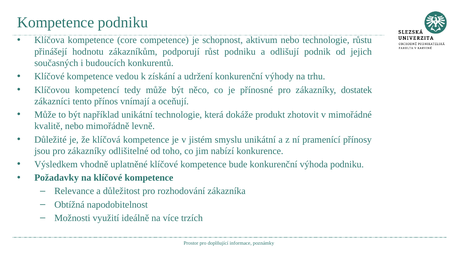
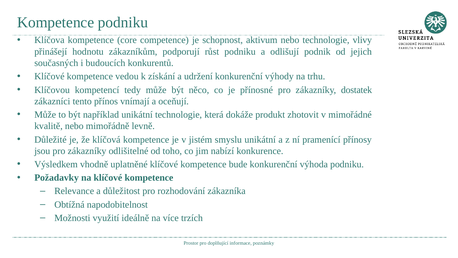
růstu: růstu -> vlivy
